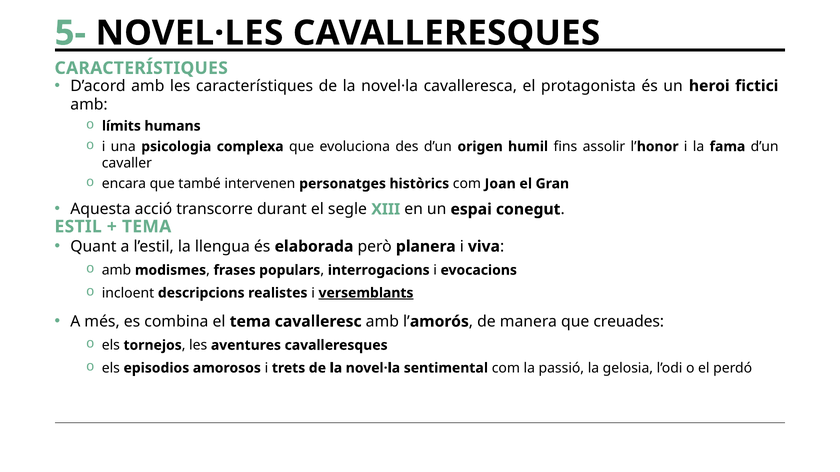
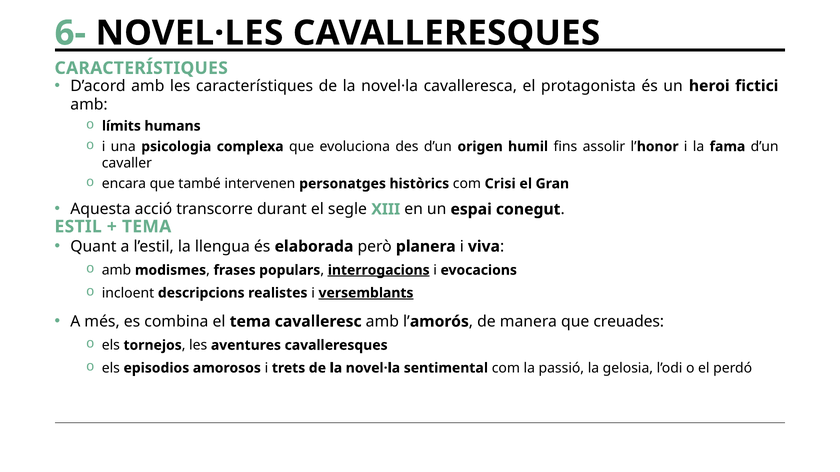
5-: 5- -> 6-
Joan: Joan -> Crisi
interrogacions underline: none -> present
